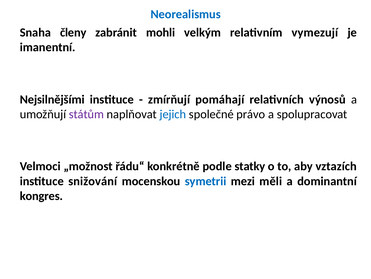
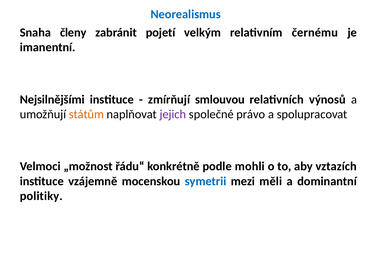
mohli: mohli -> pojetí
vymezují: vymezují -> černému
pomáhají: pomáhají -> smlouvou
státům colour: purple -> orange
jejich colour: blue -> purple
statky: statky -> mohli
snižování: snižování -> vzájemně
kongres: kongres -> politiky
